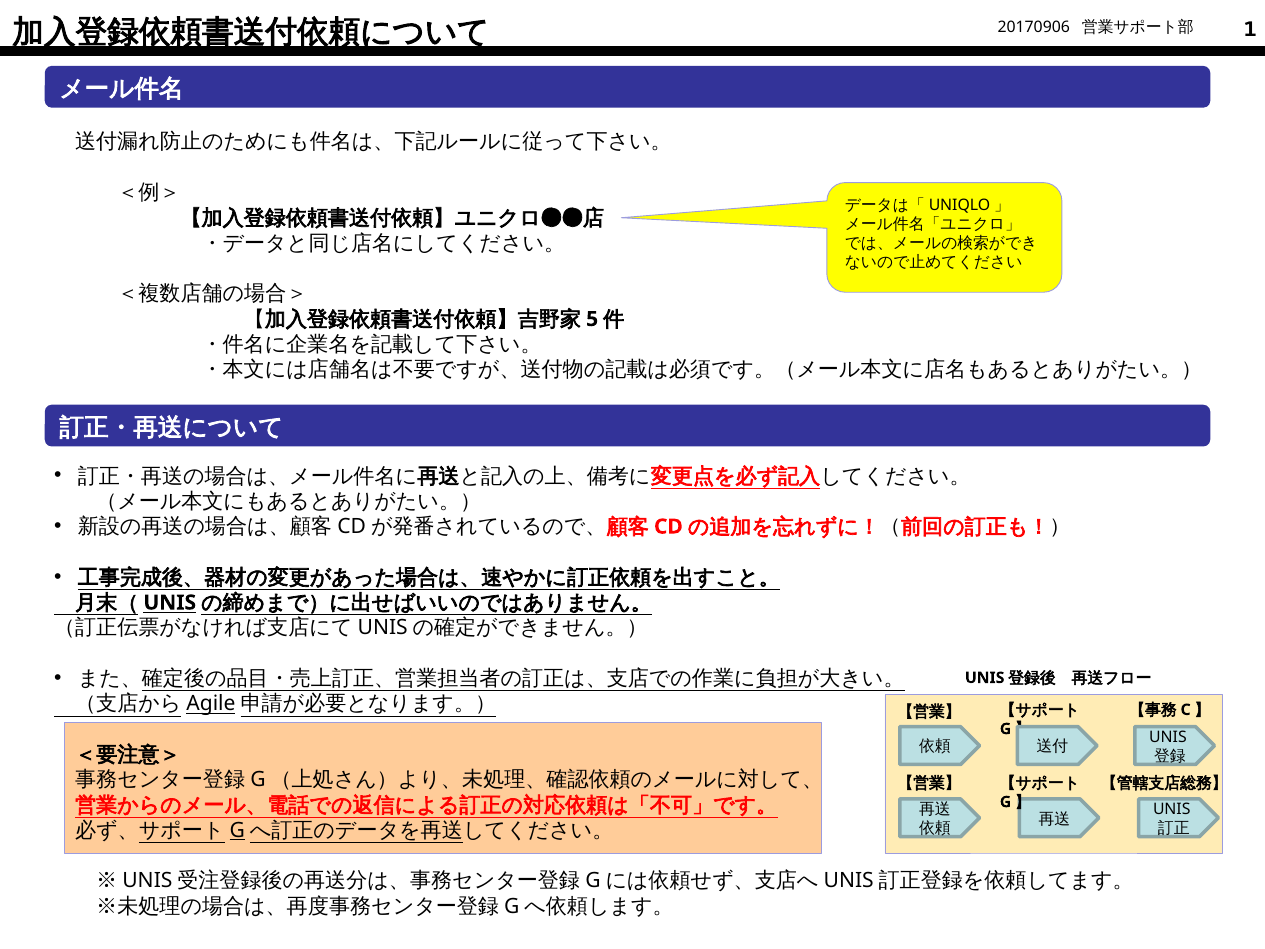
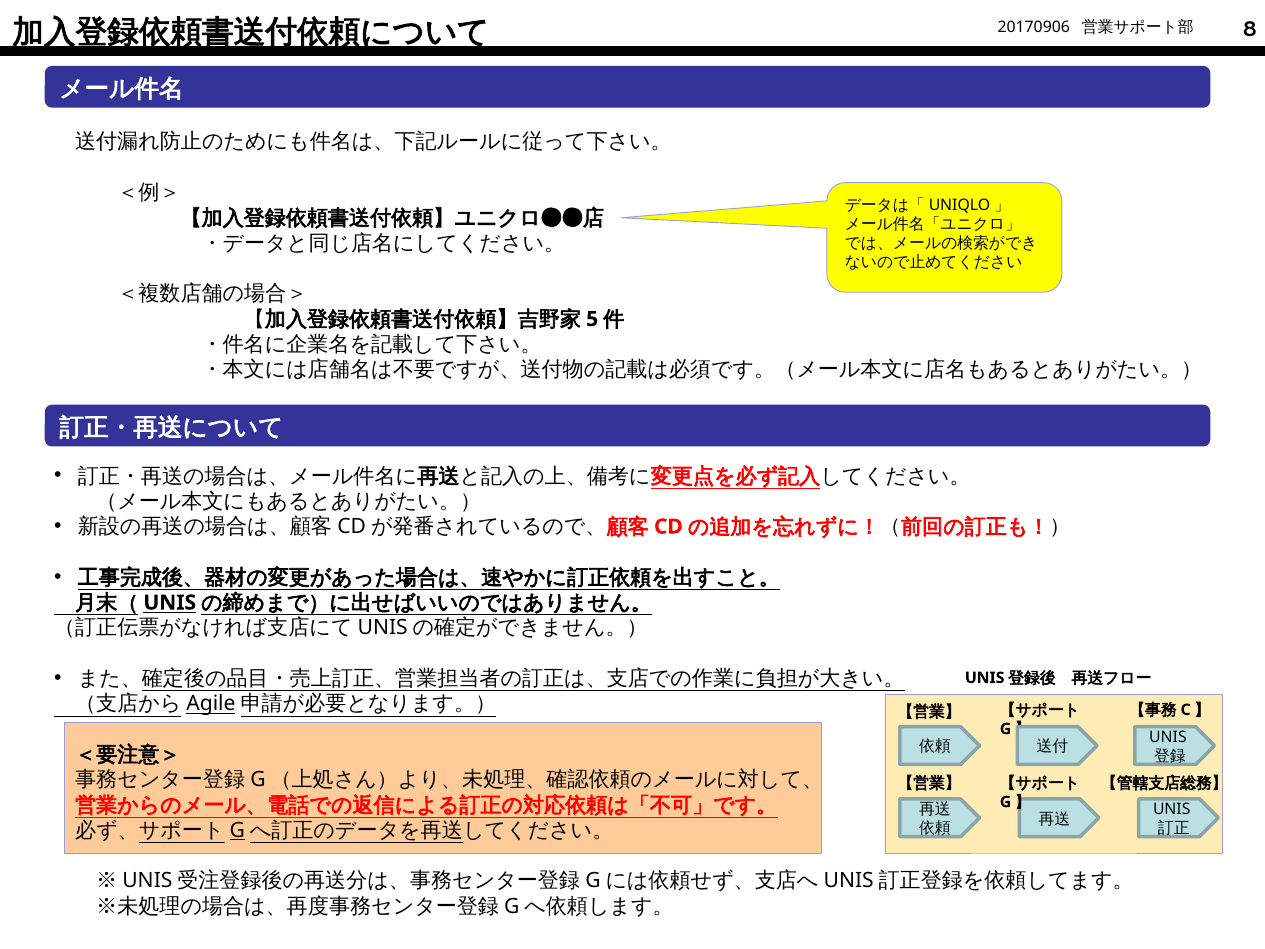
1: 1 -> 8
